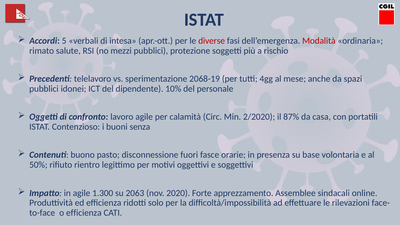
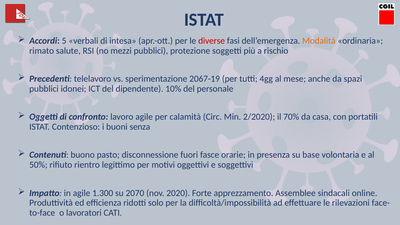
Modalità colour: red -> orange
2068-19: 2068-19 -> 2067-19
87%: 87% -> 70%
2063: 2063 -> 2070
o efficienza: efficienza -> lavoratori
